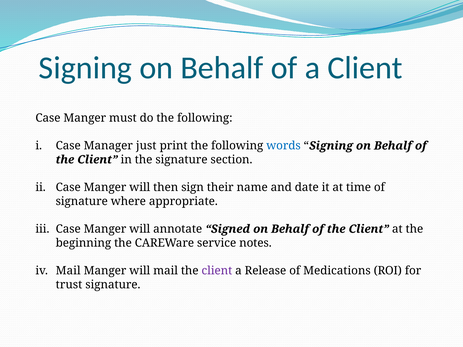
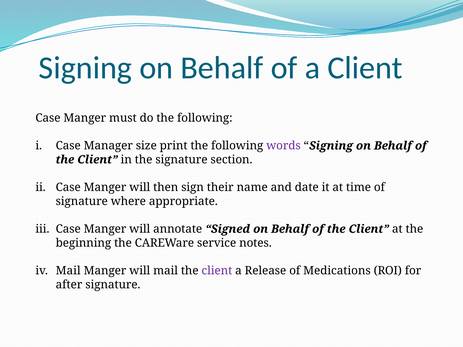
just: just -> size
words colour: blue -> purple
trust: trust -> after
